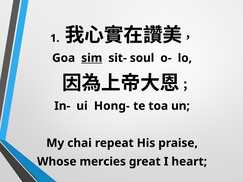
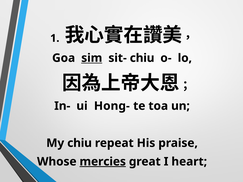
sit- soul: soul -> chiu
My chai: chai -> chiu
mercies underline: none -> present
